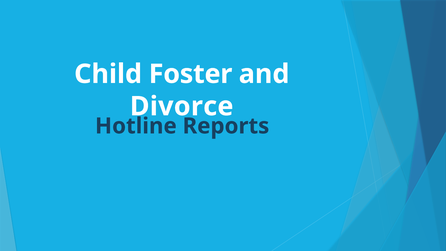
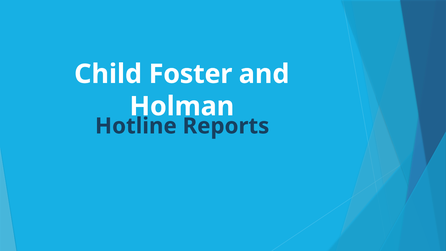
Divorce: Divorce -> Holman
